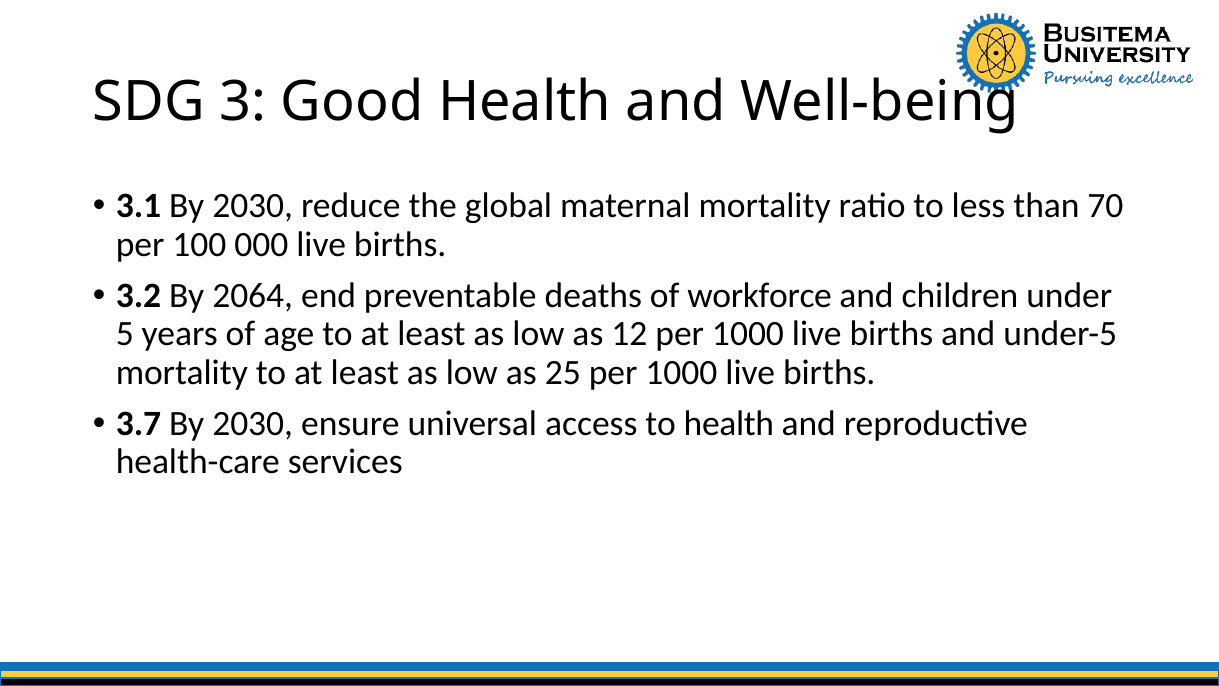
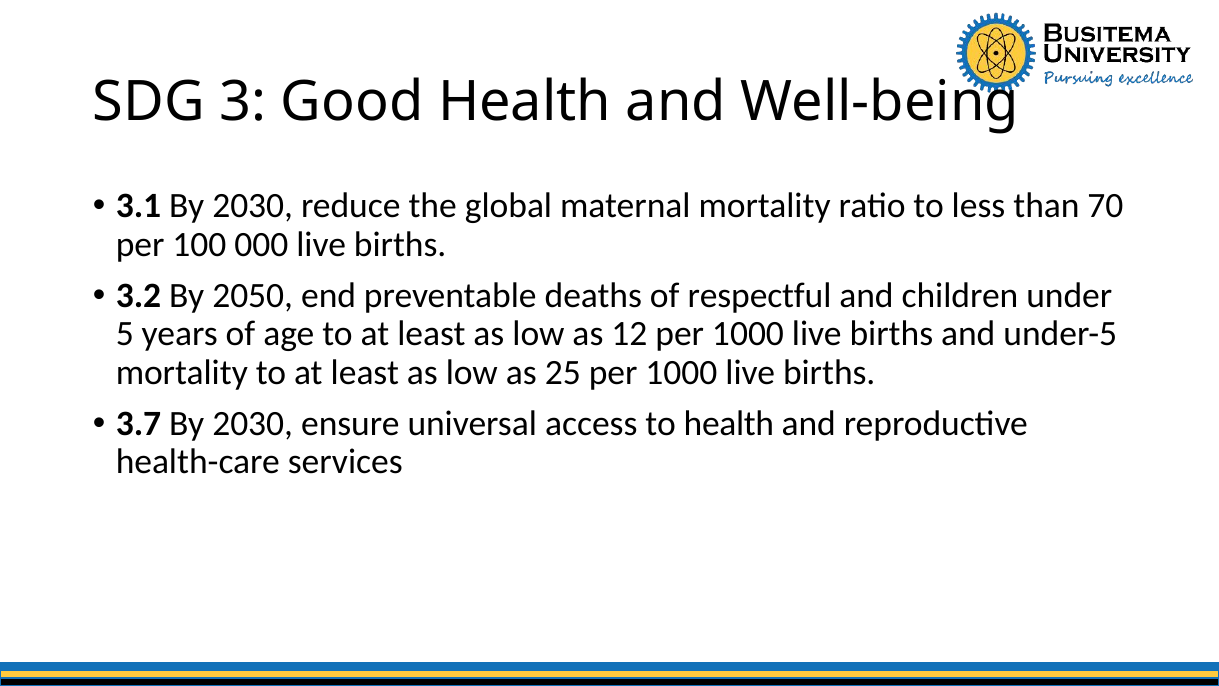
2064: 2064 -> 2050
workforce: workforce -> respectful
